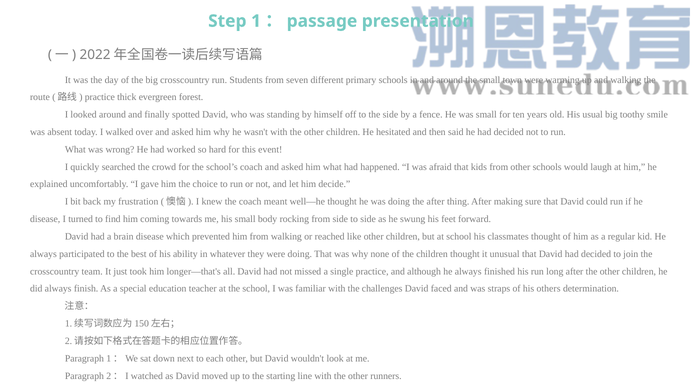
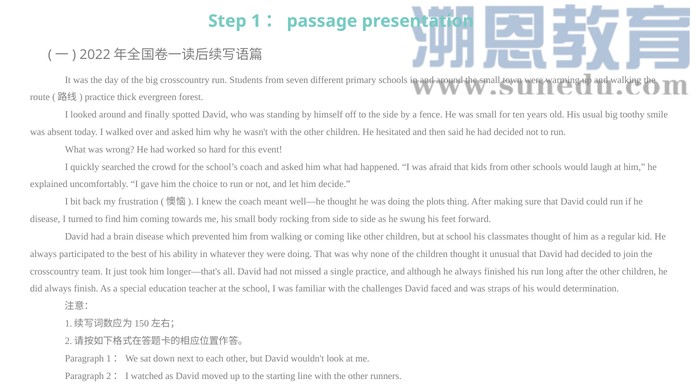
the after: after -> plots
or reached: reached -> coming
his others: others -> would
